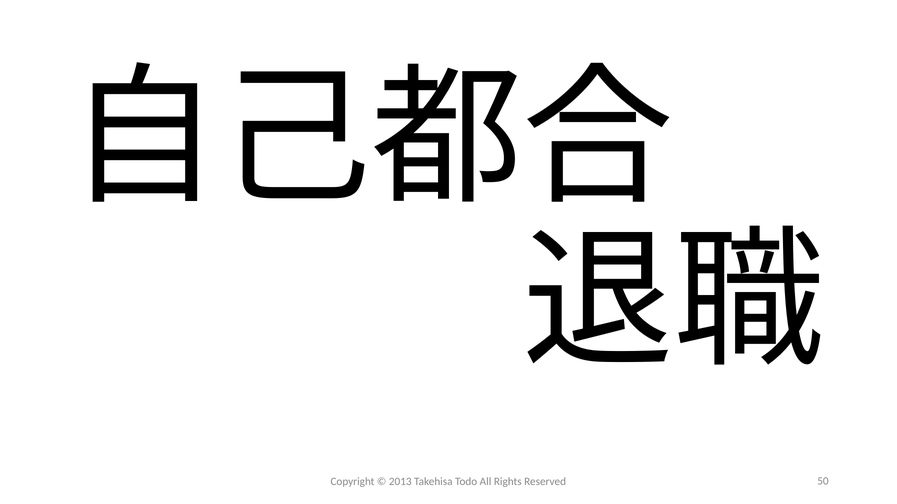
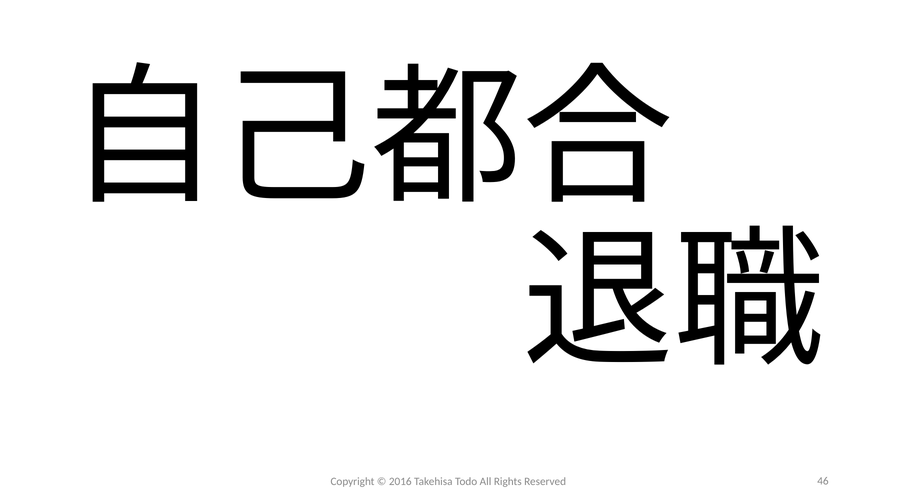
2013: 2013 -> 2016
50: 50 -> 46
